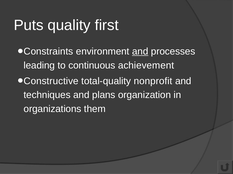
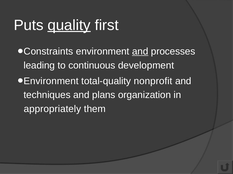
quality underline: none -> present
achievement: achievement -> development
Constructive at (51, 81): Constructive -> Environment
organizations: organizations -> appropriately
